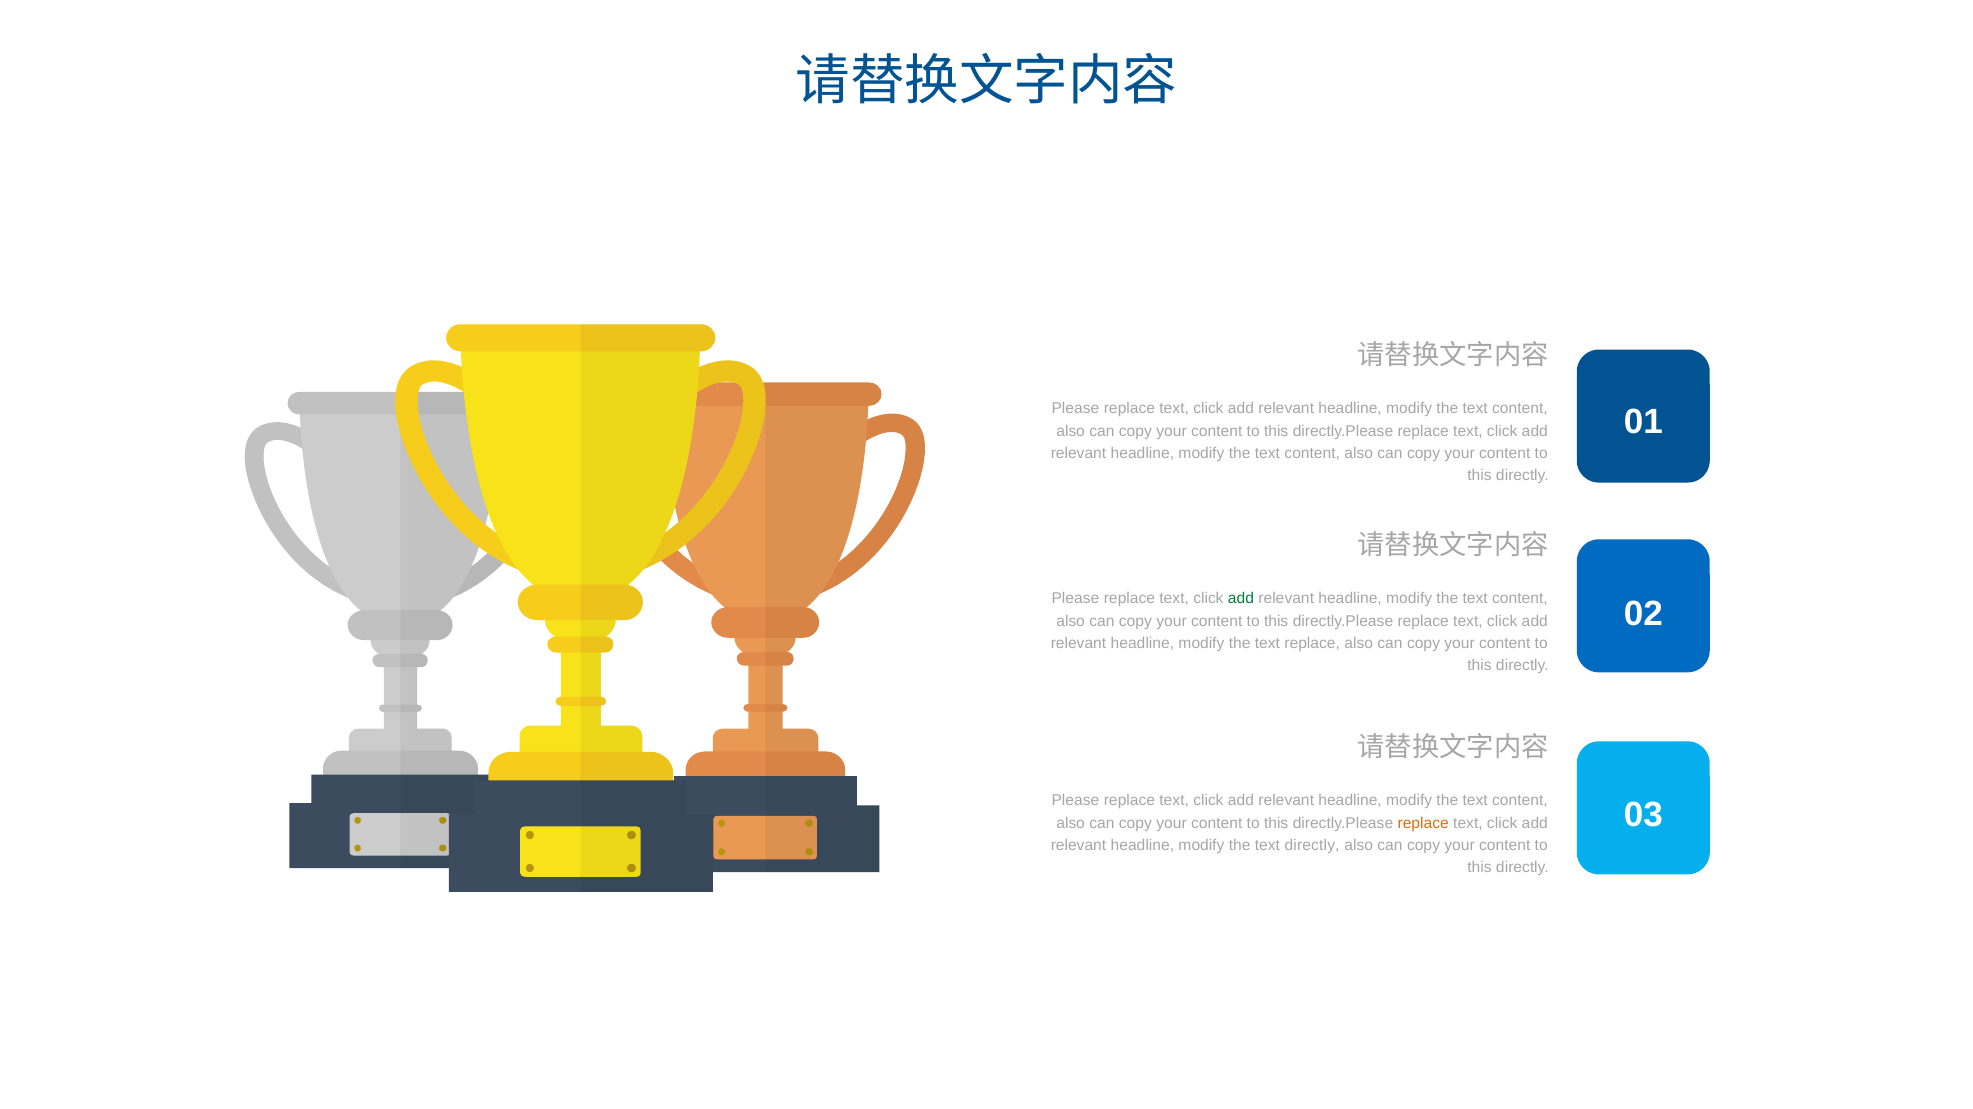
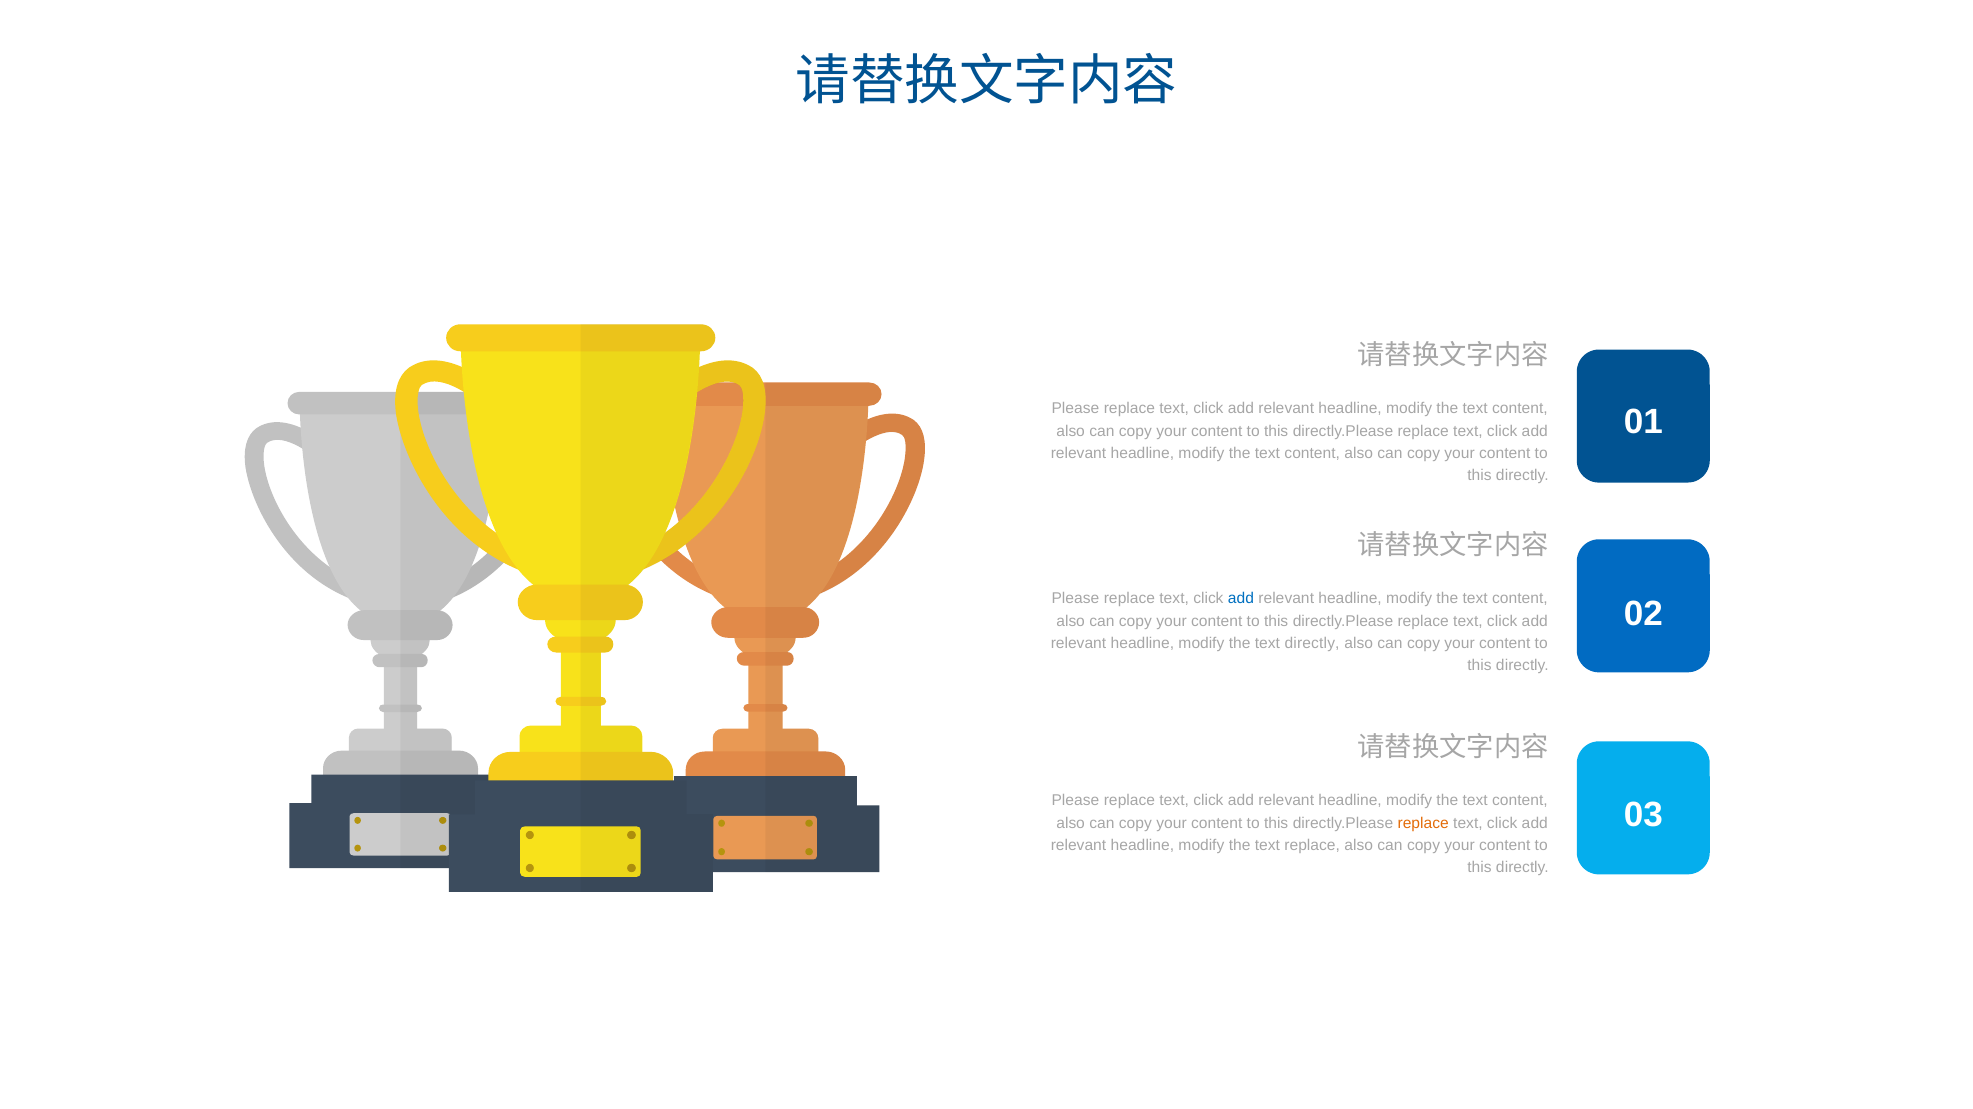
add at (1241, 599) colour: green -> blue
text replace: replace -> directly
text directly: directly -> replace
